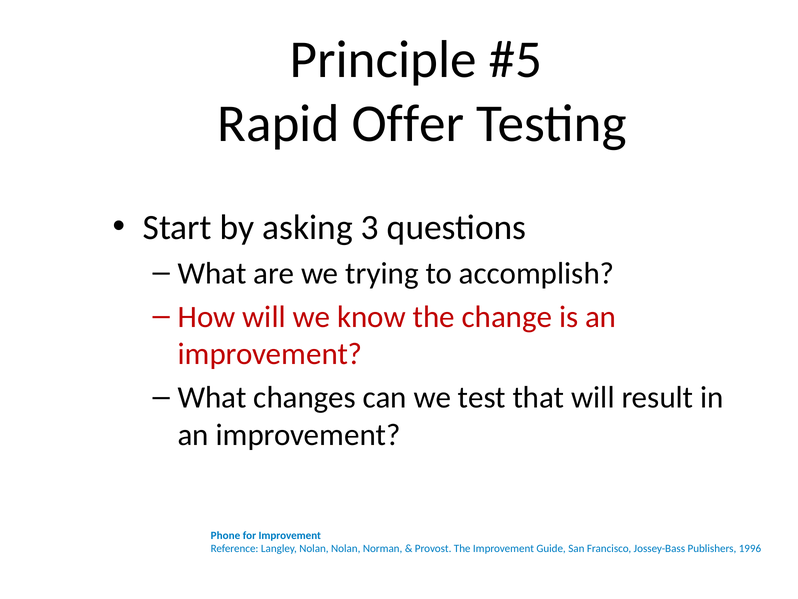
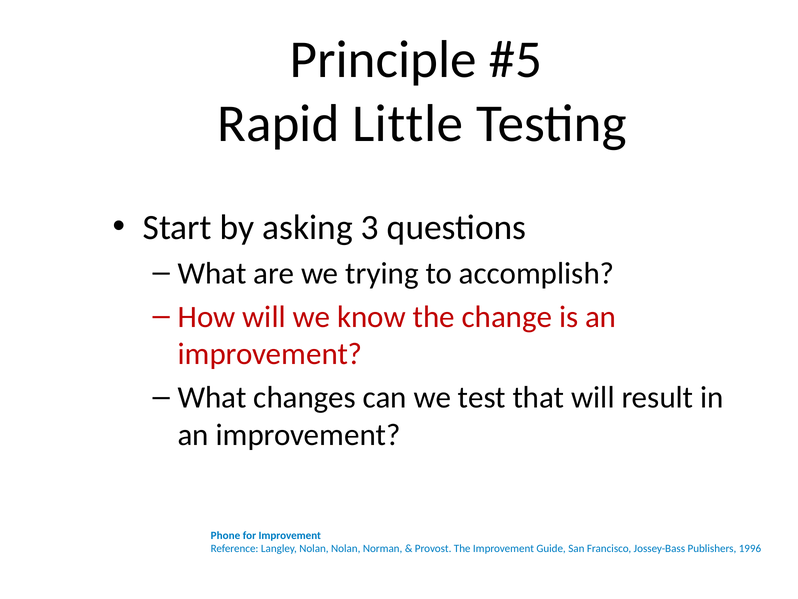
Offer: Offer -> Little
